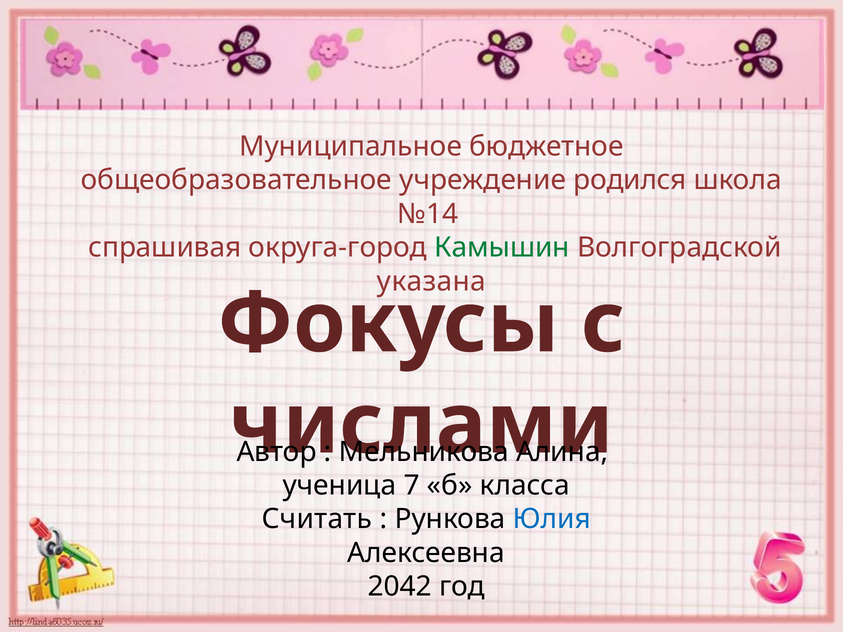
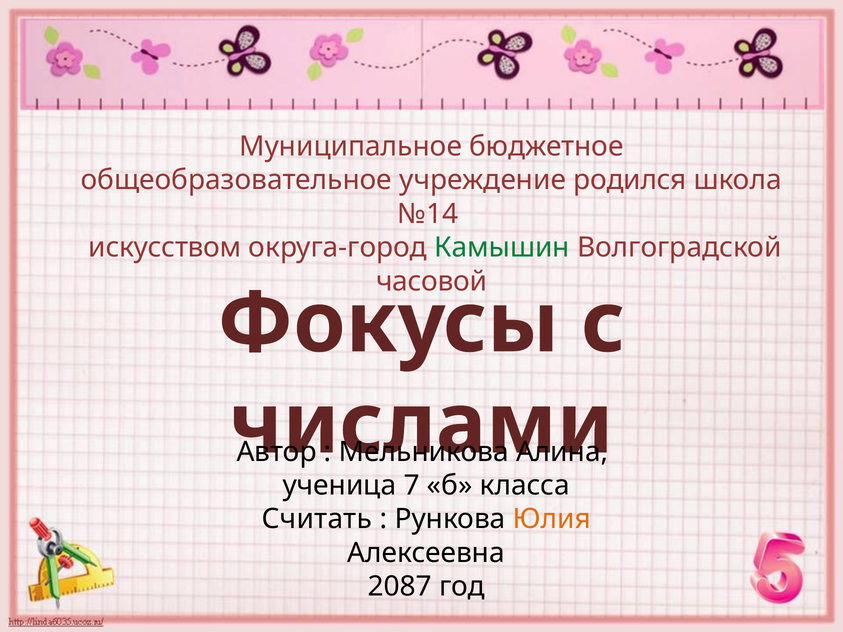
спрашивая: спрашивая -> искусством
указана: указана -> часовой
Юлия colour: blue -> orange
2042: 2042 -> 2087
